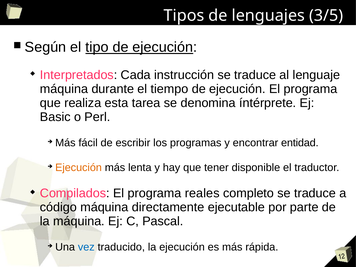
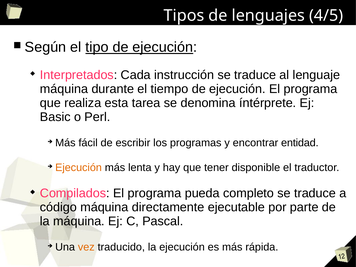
3/5: 3/5 -> 4/5
reales: reales -> pueda
vez colour: blue -> orange
